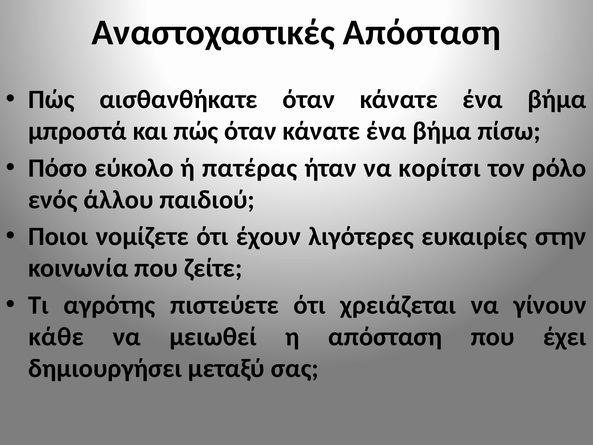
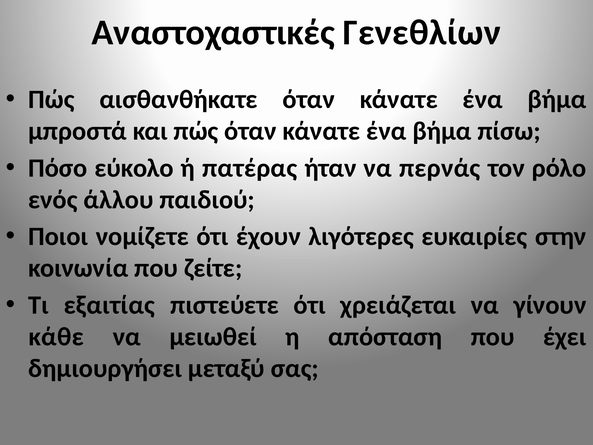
Αναστοχαστικές Απόσταση: Απόσταση -> Γενεθλίων
κορίτσι: κορίτσι -> περνάς
αγρότης: αγρότης -> εξαιτίας
